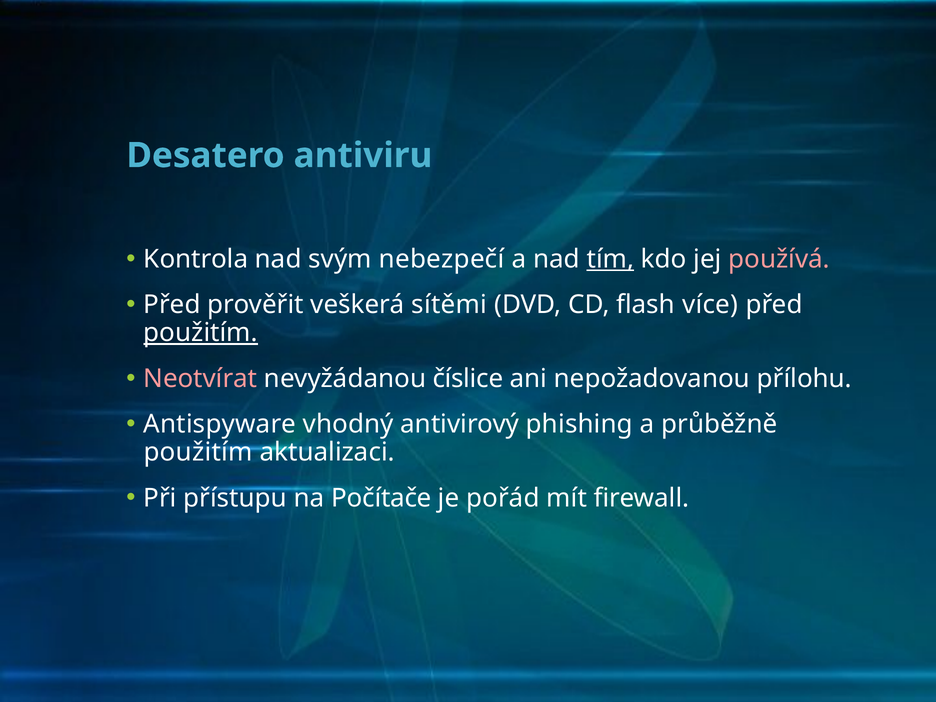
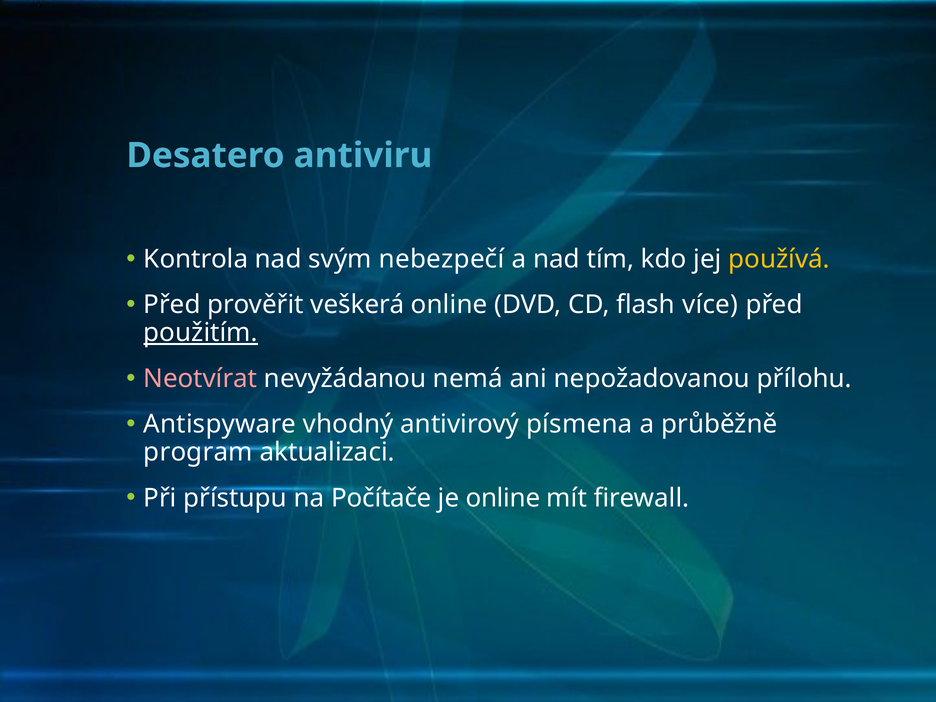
tím underline: present -> none
používá colour: pink -> yellow
veškerá sítěmi: sítěmi -> online
číslice: číslice -> nemá
phishing: phishing -> písmena
použitím at (198, 452): použitím -> program
je pořád: pořád -> online
